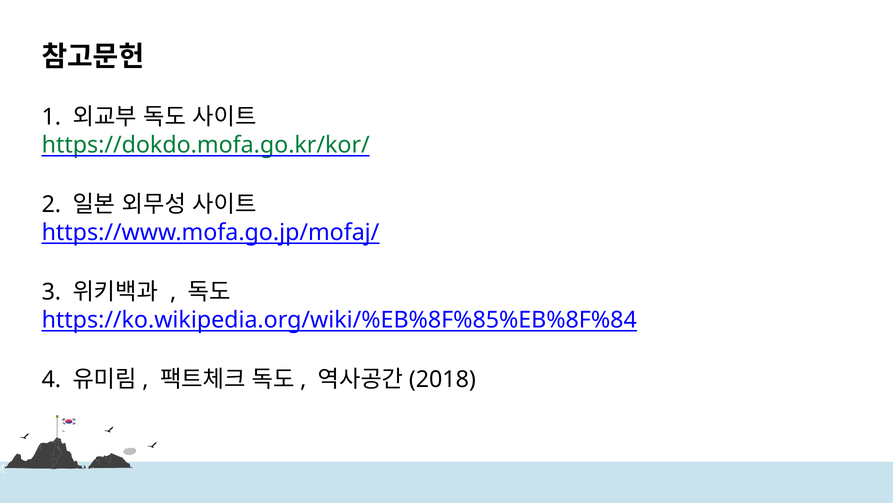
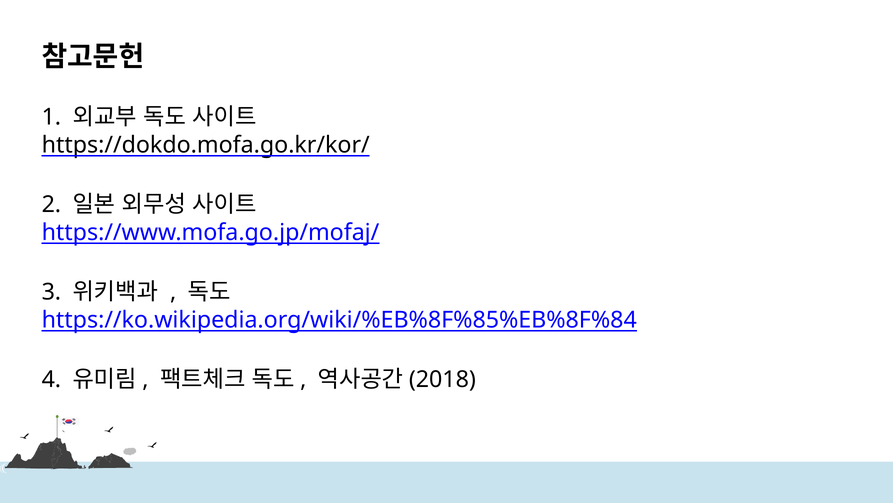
https://dokdo.mofa.go.kr/kor/ colour: green -> black
